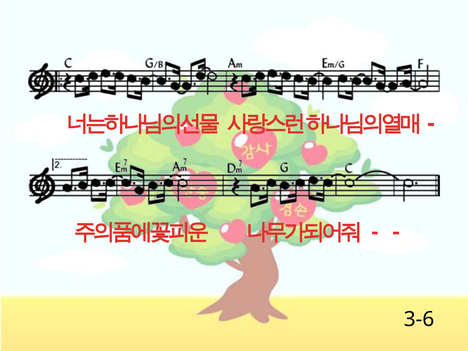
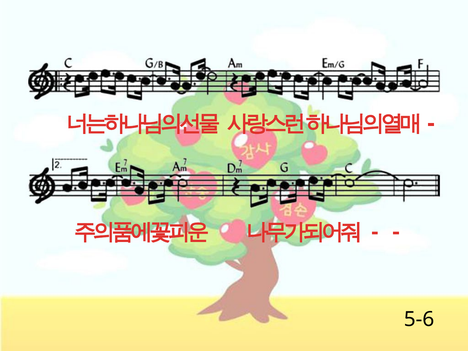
3-6: 3-6 -> 5-6
